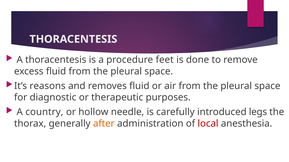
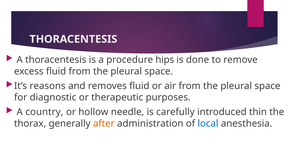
feet: feet -> hips
legs: legs -> thin
local colour: red -> blue
